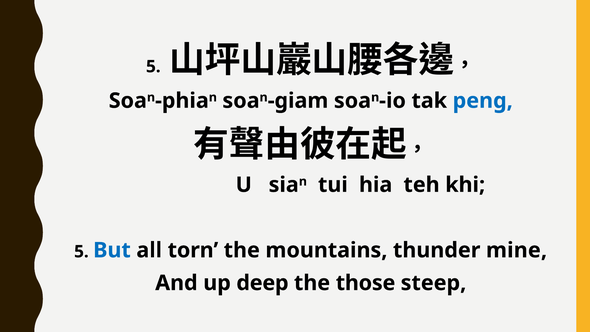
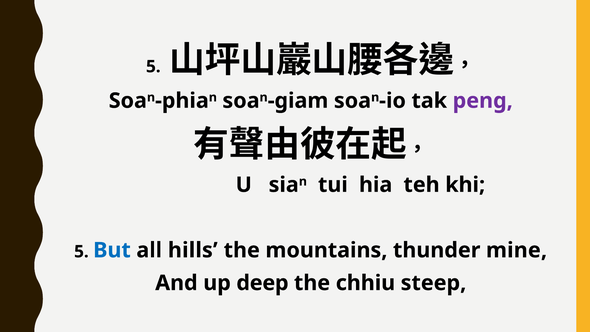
peng colour: blue -> purple
torn: torn -> hills
those: those -> chhiu
